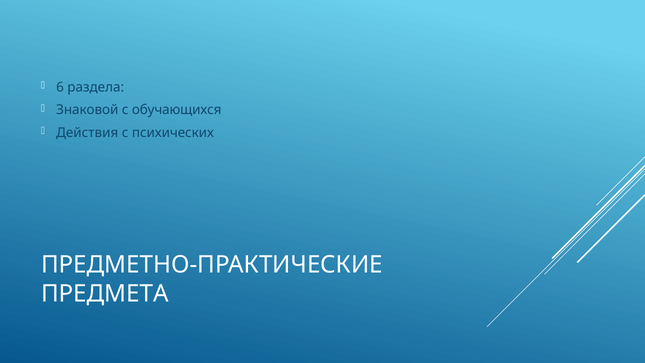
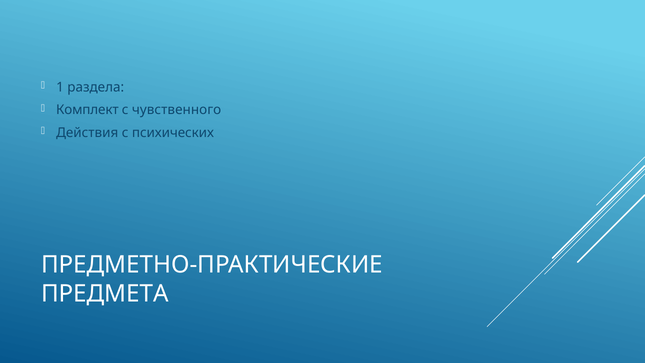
6: 6 -> 1
Знаковой: Знаковой -> Комплект
обучающихся: обучающихся -> чувственного
